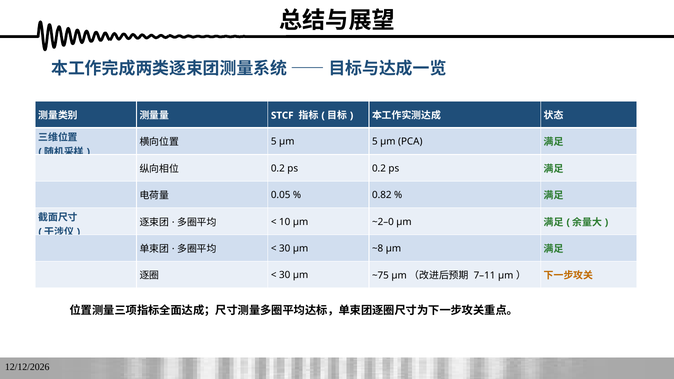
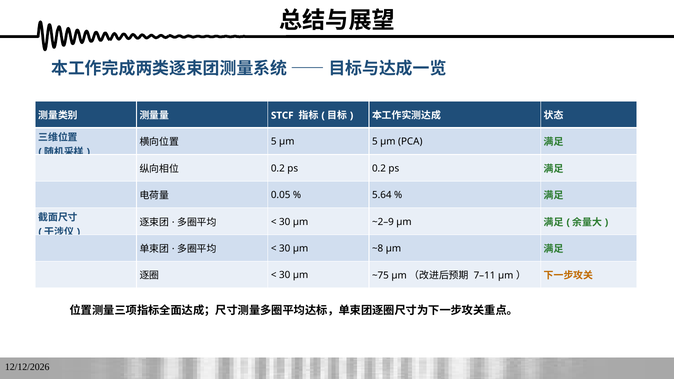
0.82: 0.82 -> 5.64
10 at (285, 222): 10 -> 30
~2–0: ~2–0 -> ~2–9
